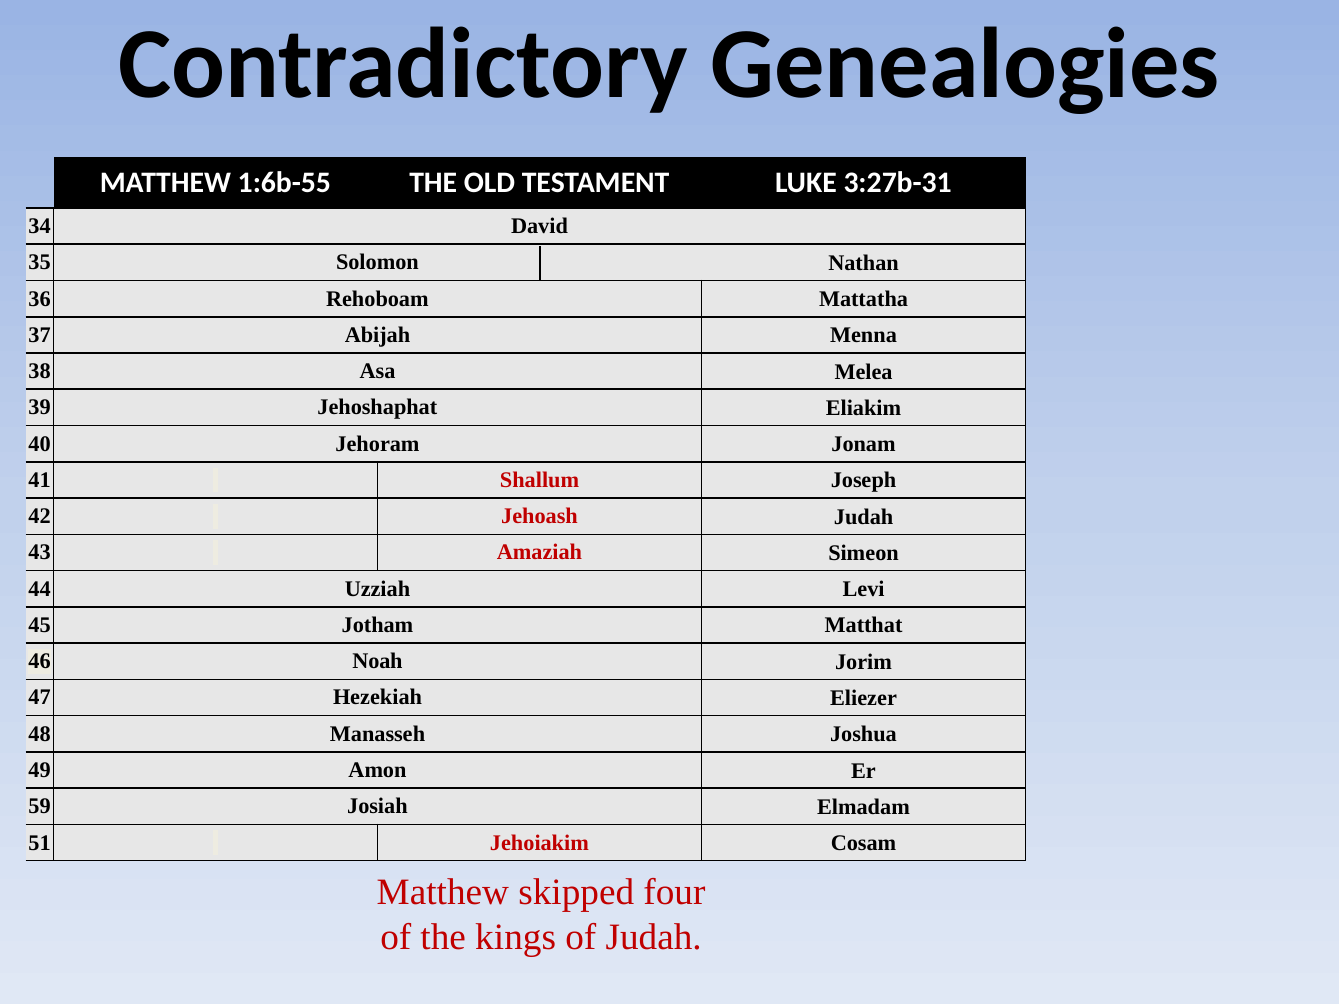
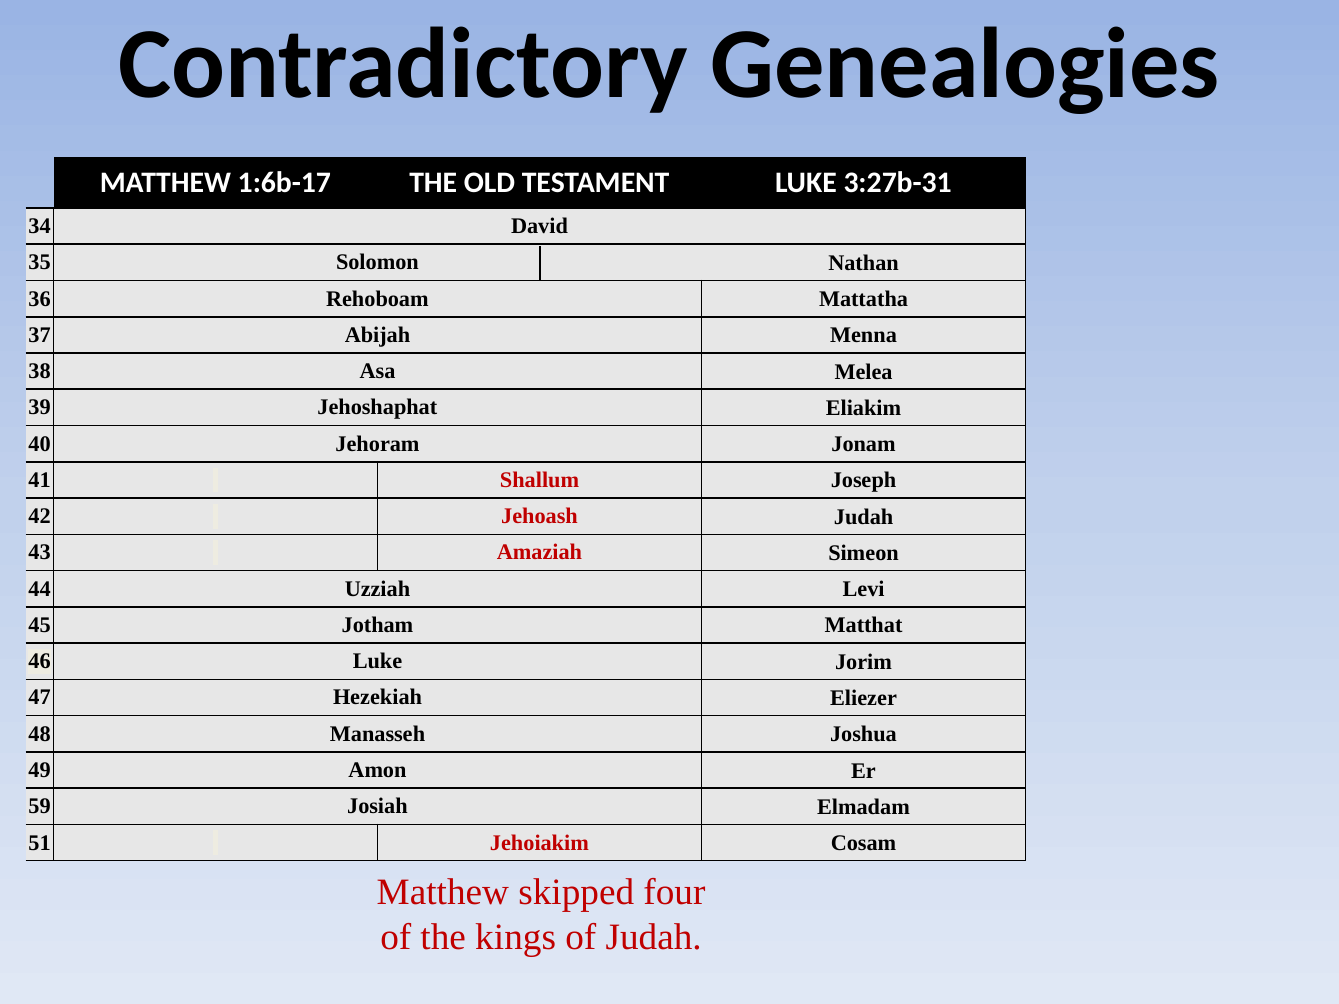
1:6b-55: 1:6b-55 -> 1:6b-17
46 Noah: Noah -> Luke
